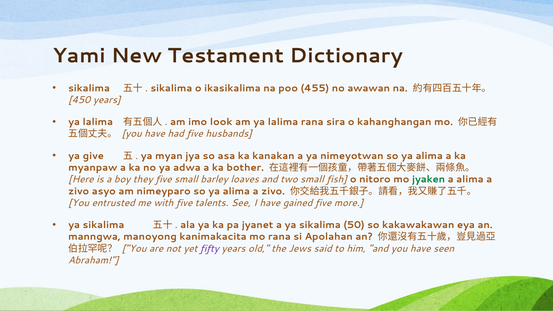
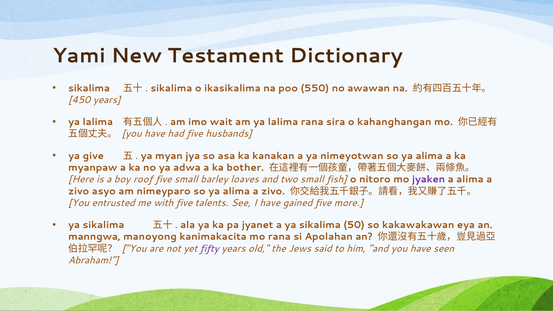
455: 455 -> 550
look: look -> wait
they: they -> roof
jyaken colour: green -> purple
